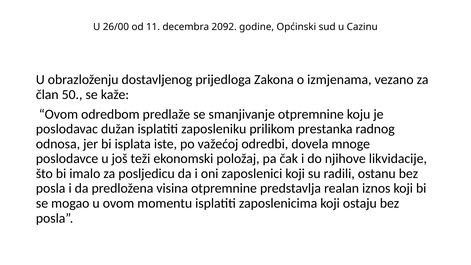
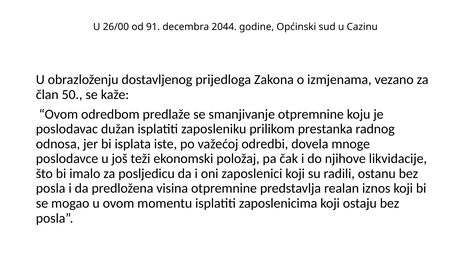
11: 11 -> 91
2092: 2092 -> 2044
